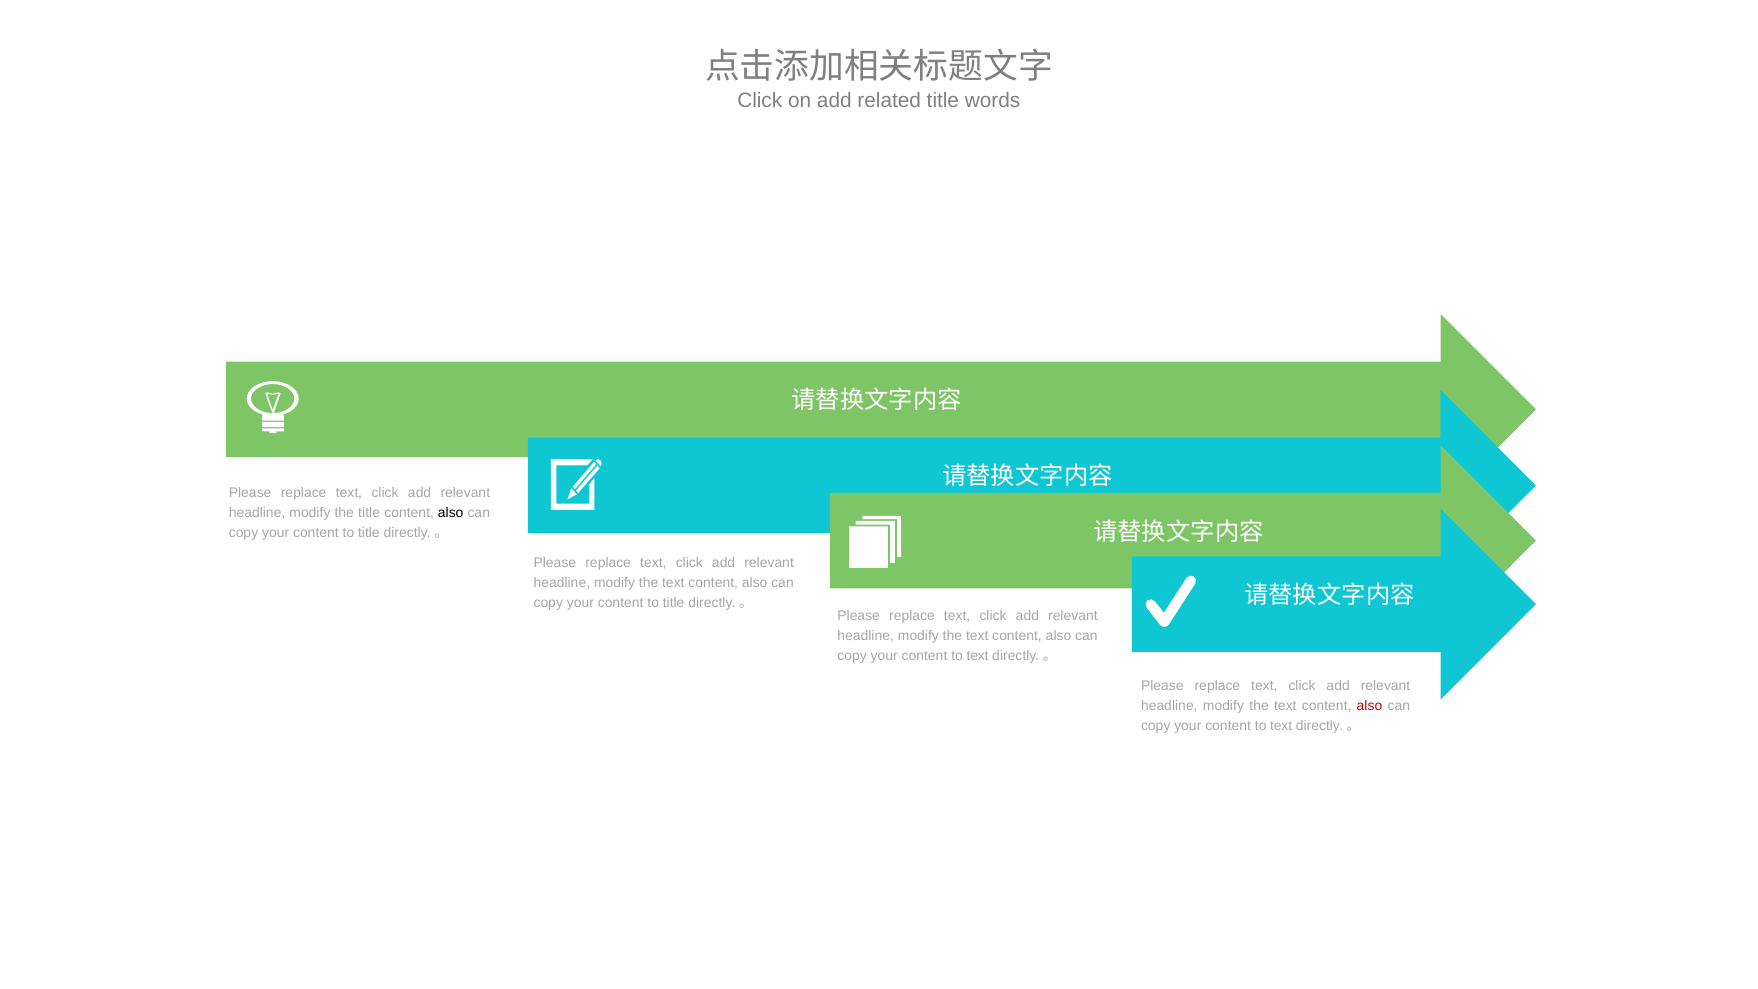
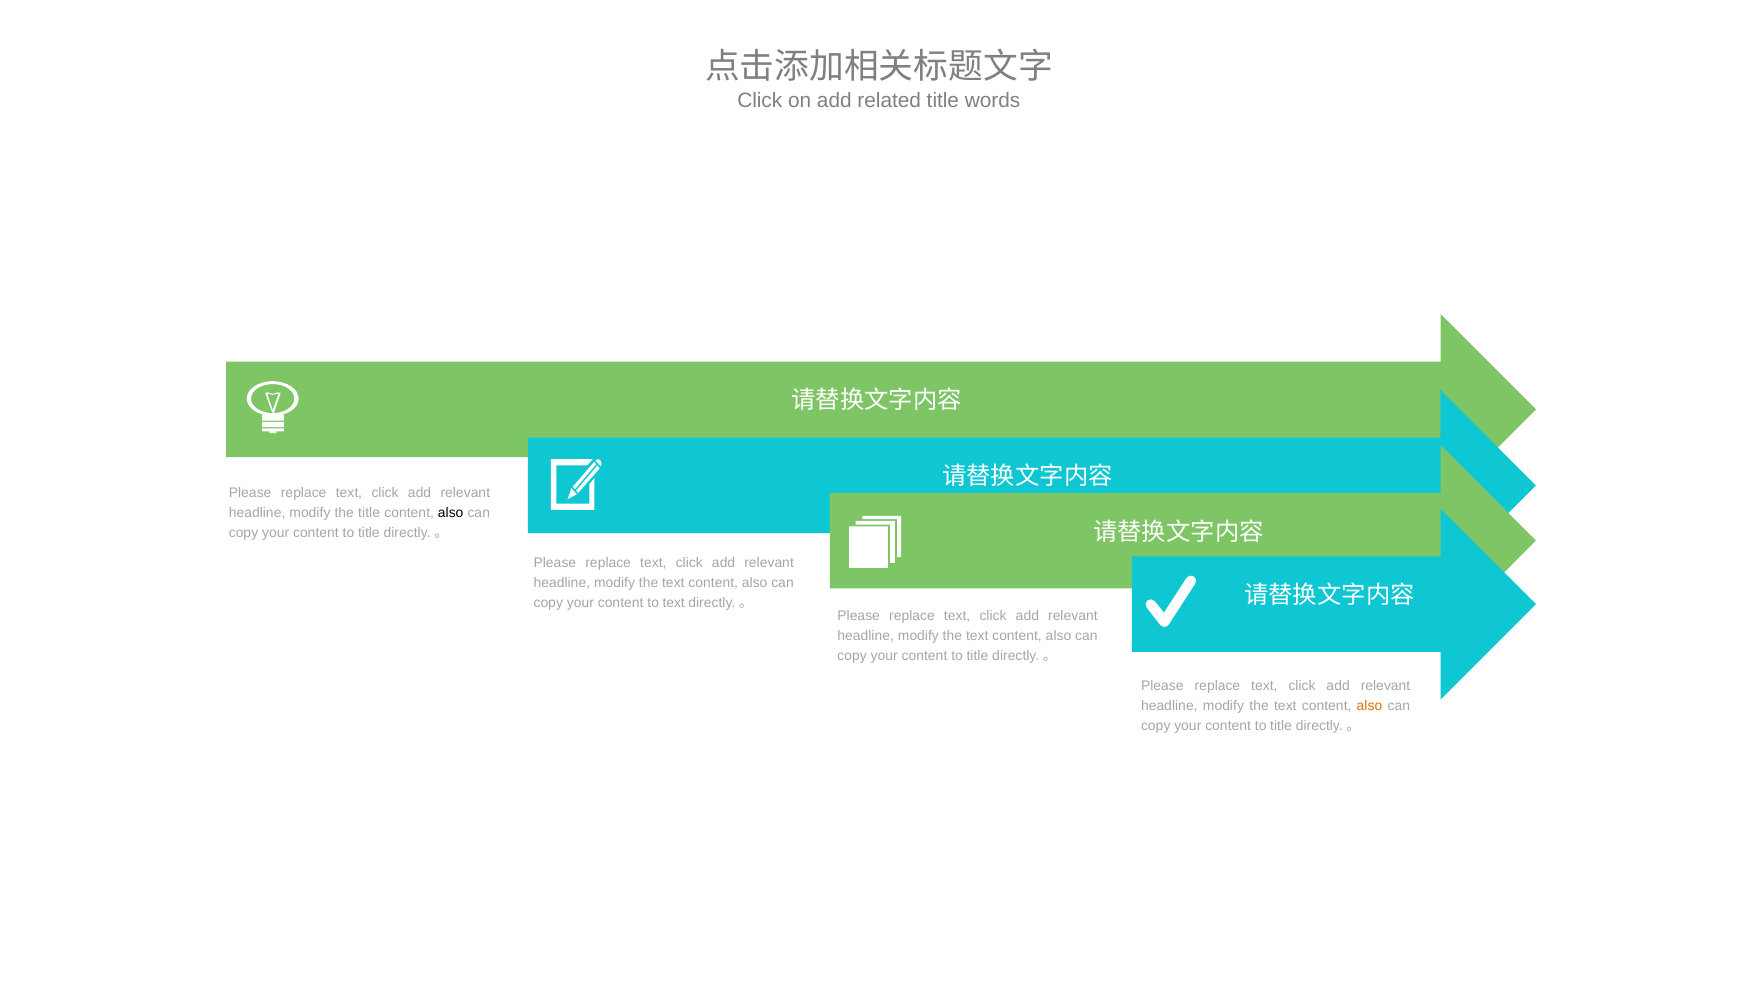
title at (674, 603): title -> text
text at (978, 656): text -> title
also at (1370, 706) colour: red -> orange
text at (1281, 726): text -> title
